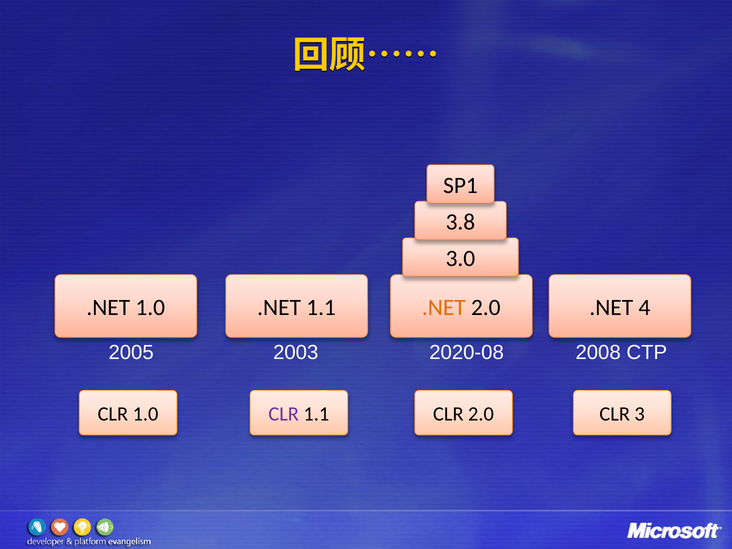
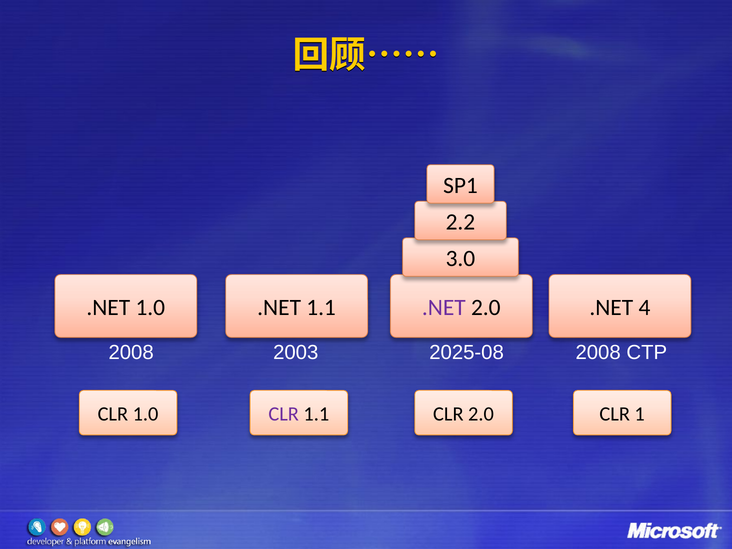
3.8: 3.8 -> 2.2
.NET at (444, 308) colour: orange -> purple
2005 at (131, 353): 2005 -> 2008
2020-08: 2020-08 -> 2025-08
3: 3 -> 1
